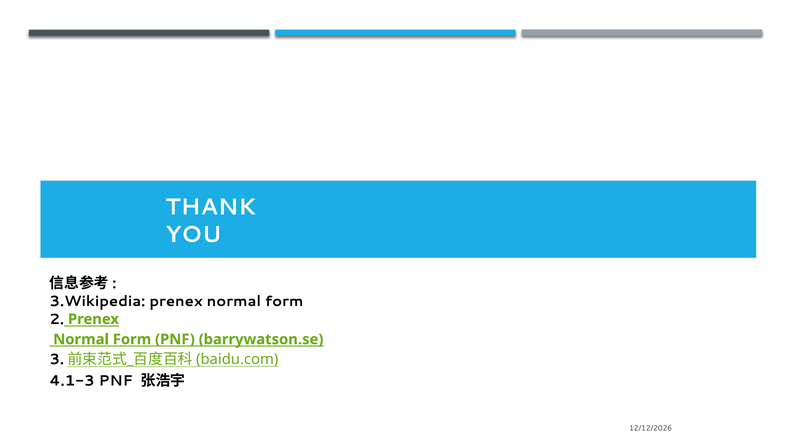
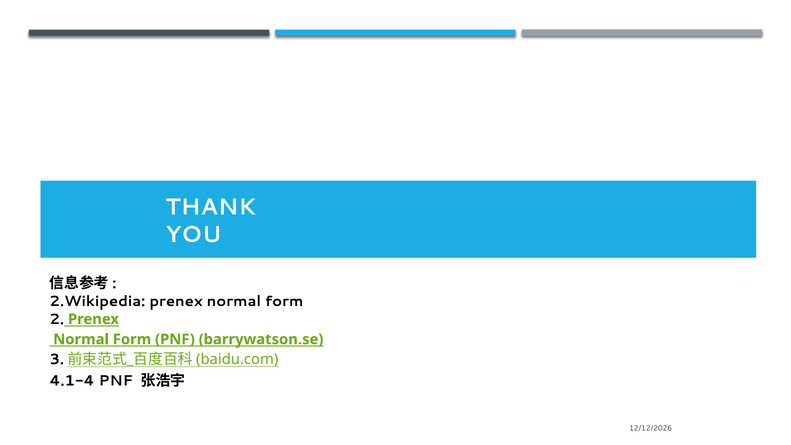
3.Wikipedia: 3.Wikipedia -> 2.Wikipedia
4.1-3: 4.1-3 -> 4.1-4
